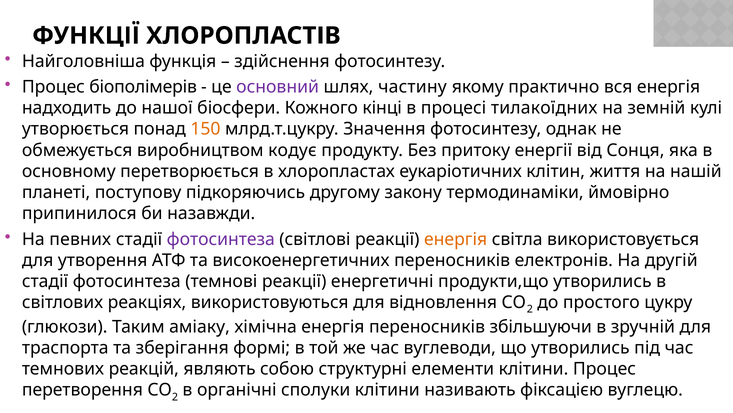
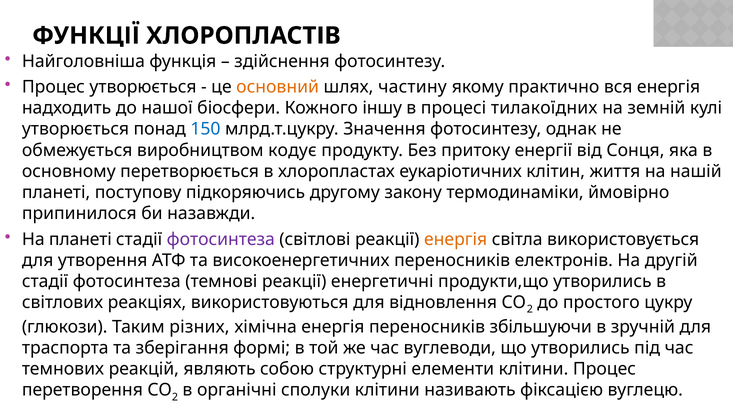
Процес біополімерів: біополімерів -> утворюється
основний colour: purple -> orange
кінці: кінці -> іншу
150 colour: orange -> blue
На певних: певних -> планеті
аміаку: аміаку -> різних
